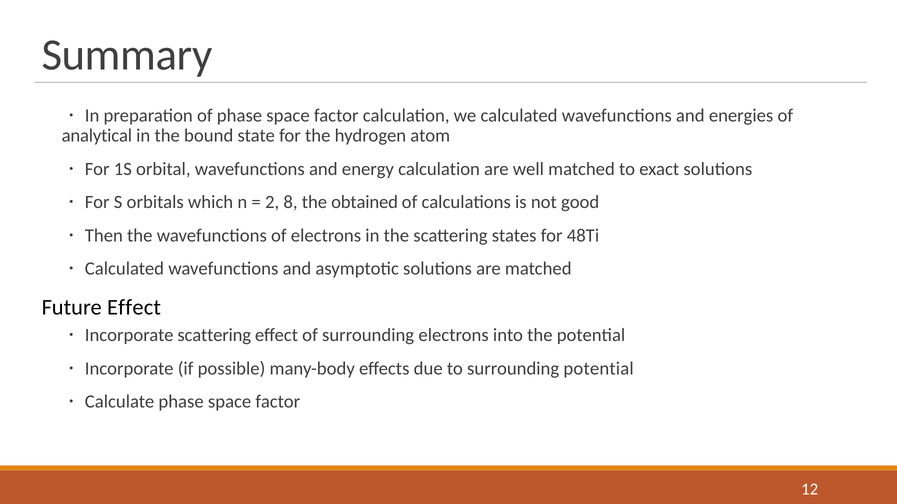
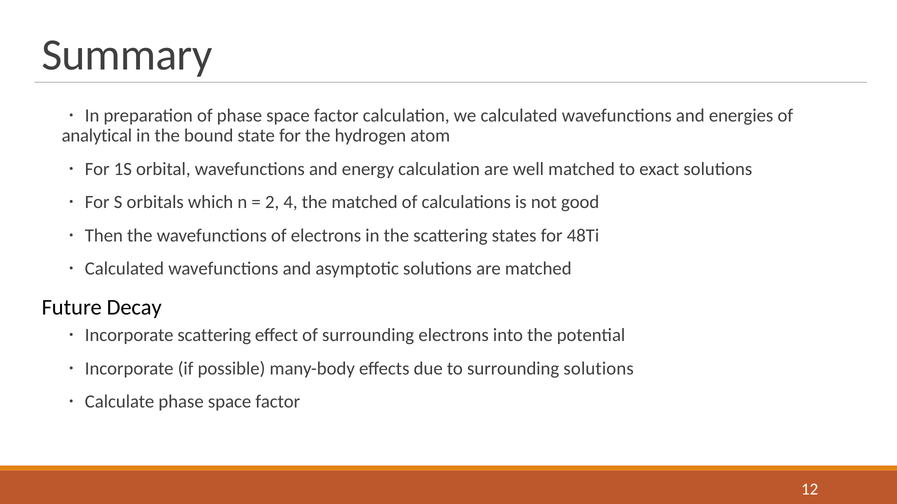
8: 8 -> 4
the obtained: obtained -> matched
Future Effect: Effect -> Decay
surrounding potential: potential -> solutions
